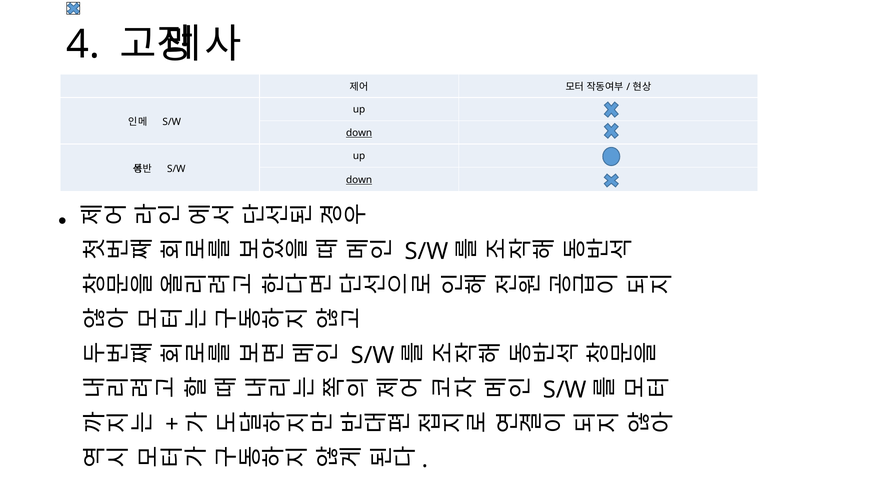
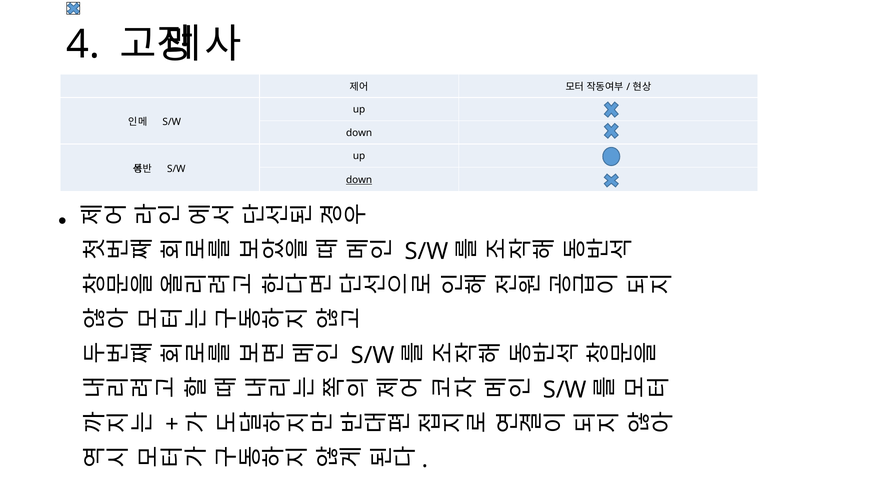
down at (359, 133) underline: present -> none
